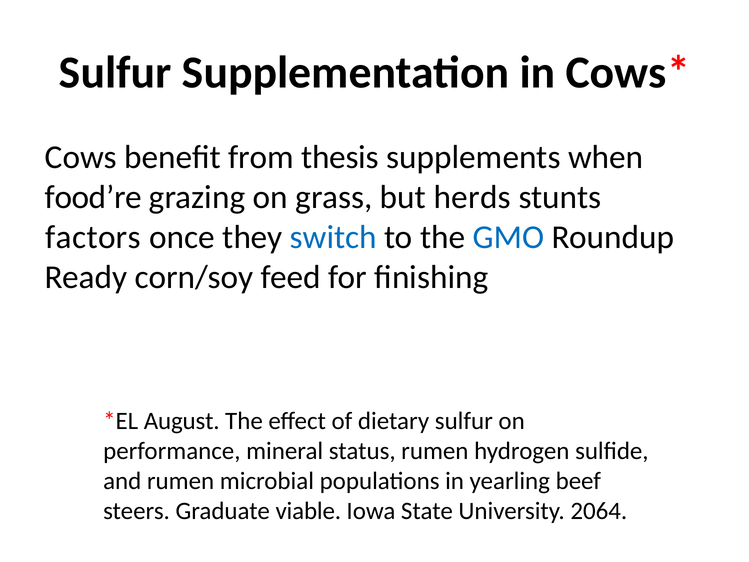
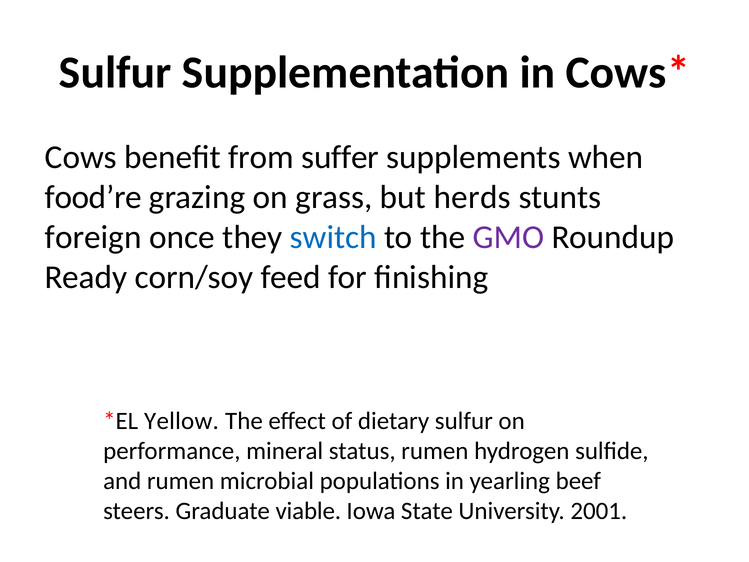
thesis: thesis -> suffer
factors: factors -> foreign
GMO colour: blue -> purple
August: August -> Yellow
2064: 2064 -> 2001
